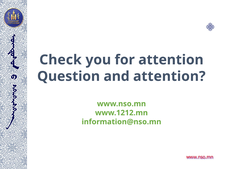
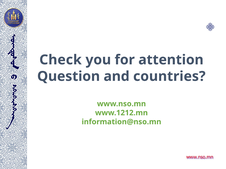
and attention: attention -> countries
